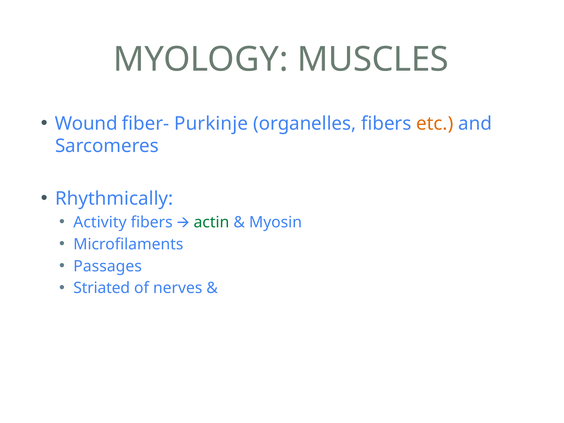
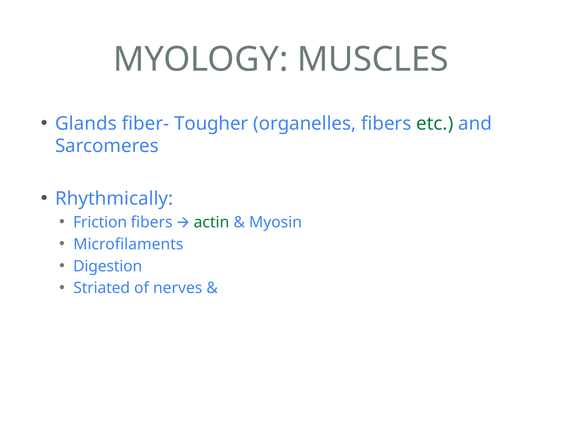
Wound: Wound -> Glands
Purkinje: Purkinje -> Tougher
etc colour: orange -> green
Activity: Activity -> Friction
Passages: Passages -> Digestion
